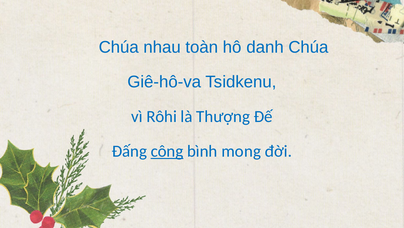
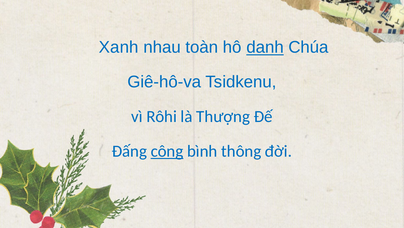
Chúa at (119, 47): Chúa -> Xanh
danh underline: none -> present
mong: mong -> thông
